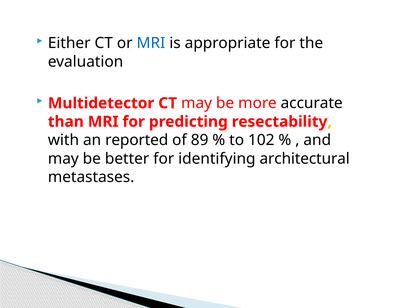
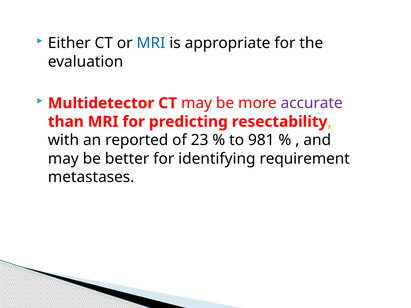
accurate colour: black -> purple
89: 89 -> 23
102: 102 -> 981
architectural: architectural -> requirement
